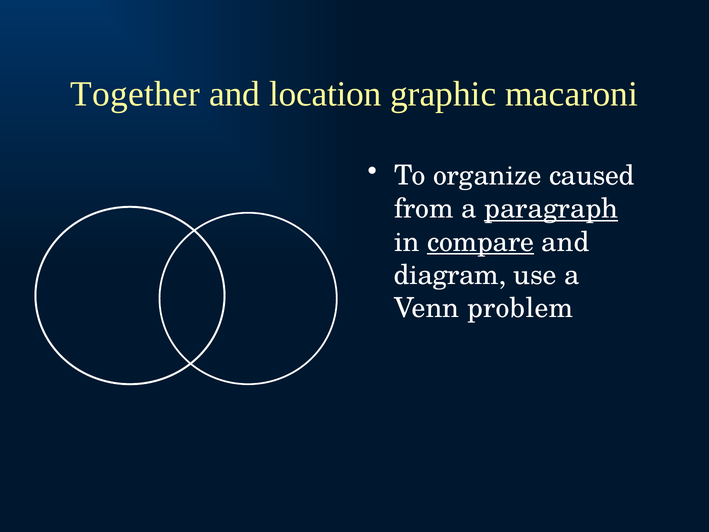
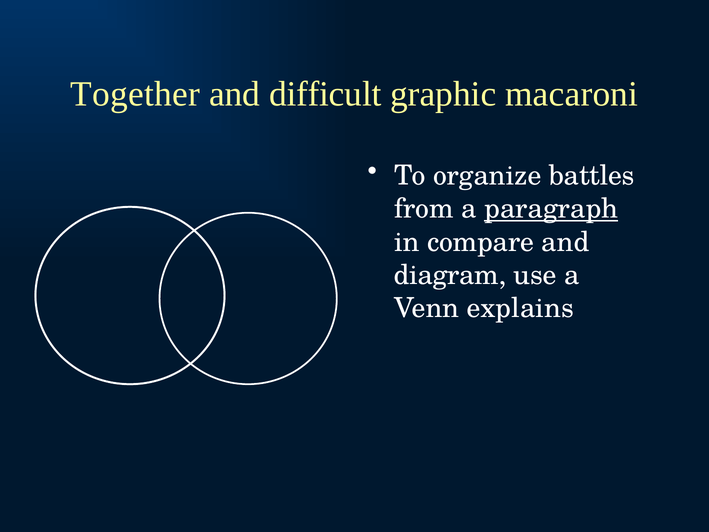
location: location -> difficult
caused: caused -> battles
compare underline: present -> none
problem: problem -> explains
